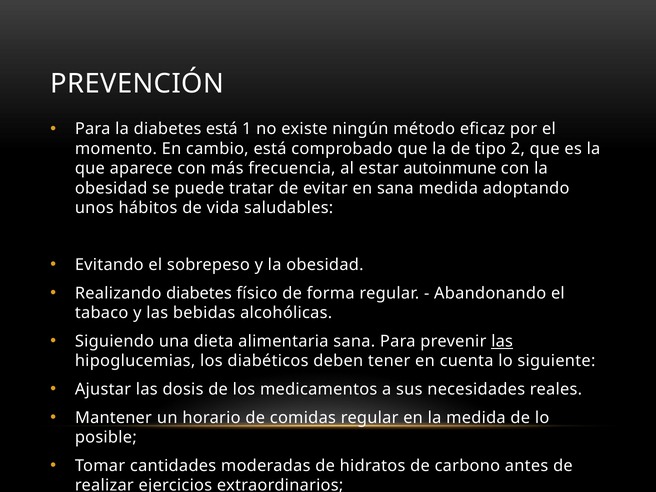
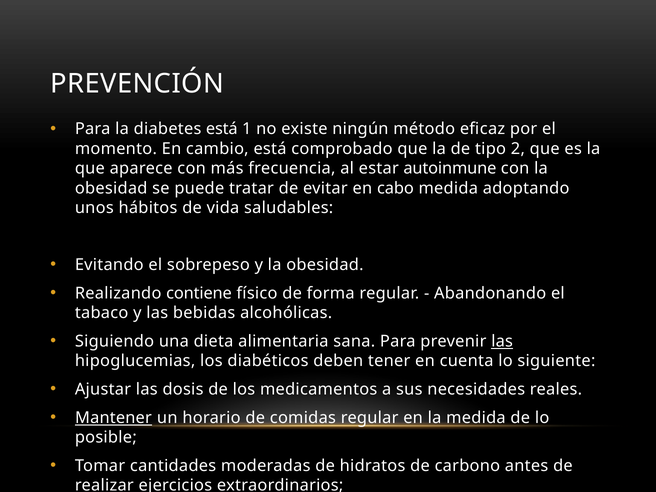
en sana: sana -> cabo
Realizando diabetes: diabetes -> contiene
Mantener underline: none -> present
